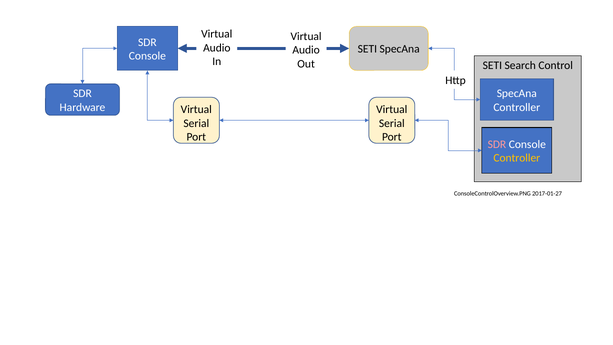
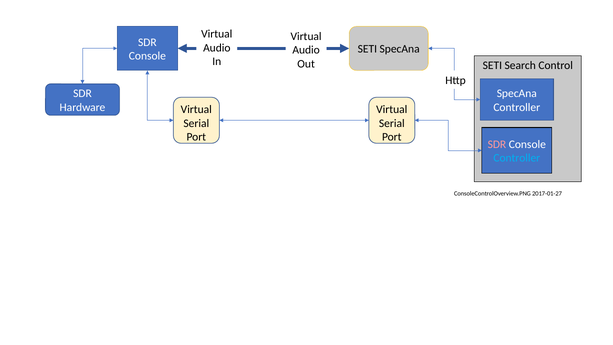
Controller at (517, 158) colour: yellow -> light blue
